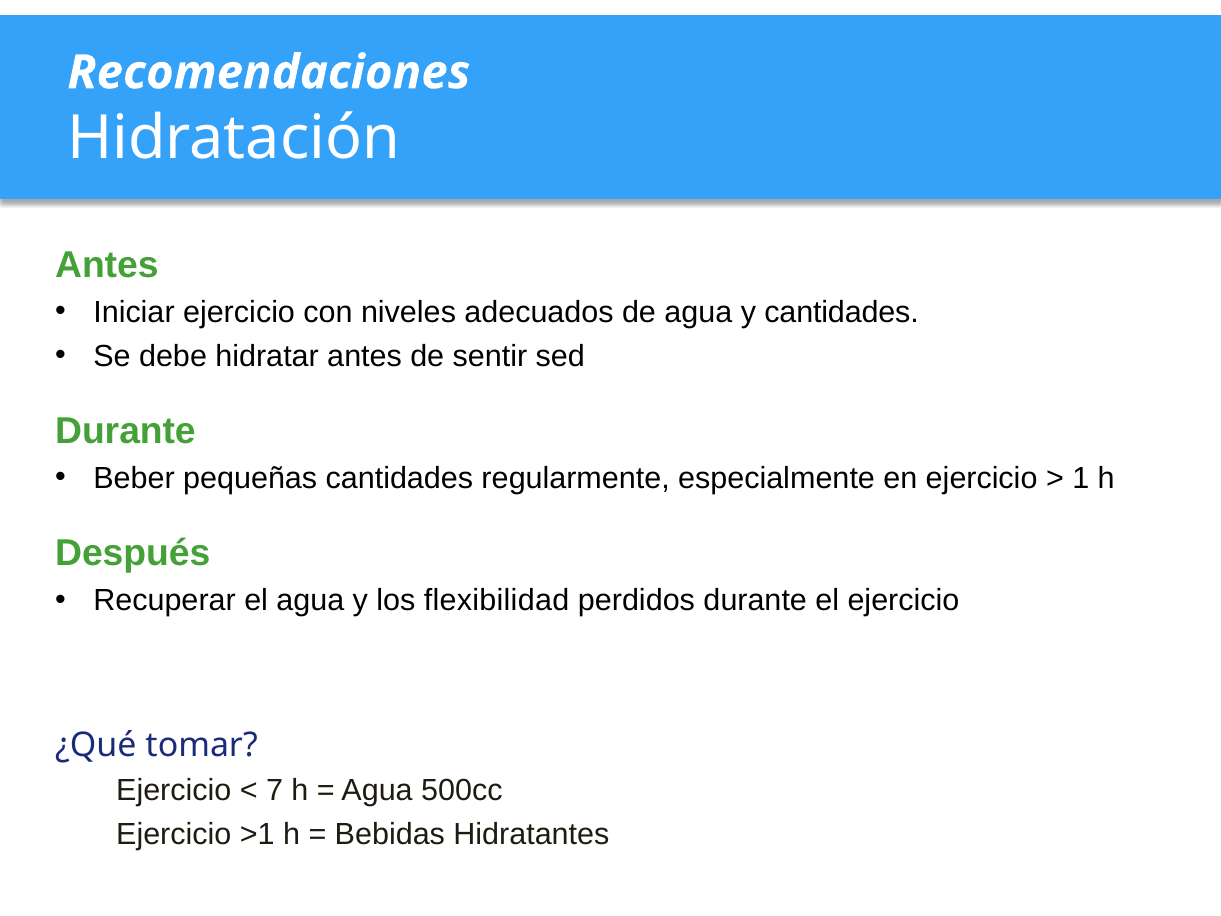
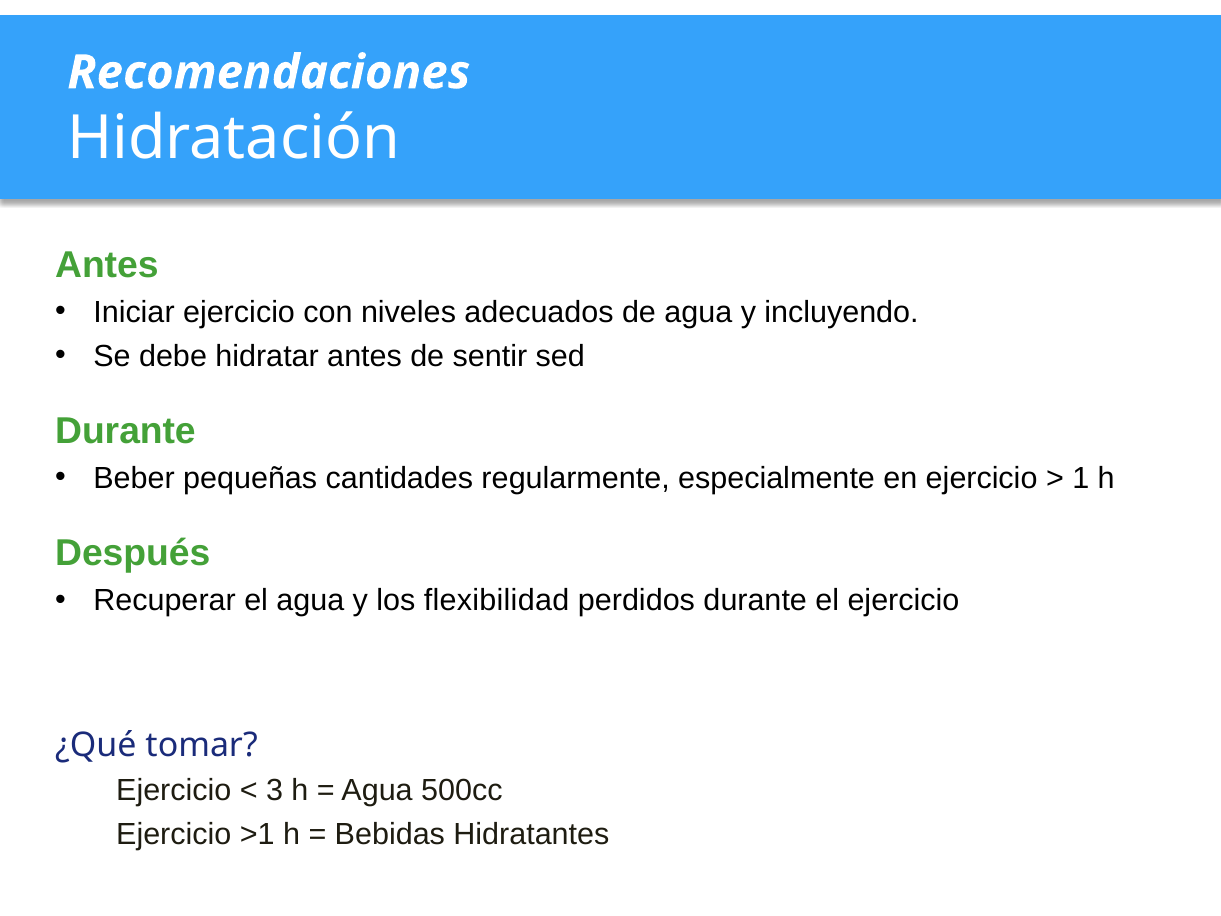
y cantidades: cantidades -> incluyendo
7: 7 -> 3
